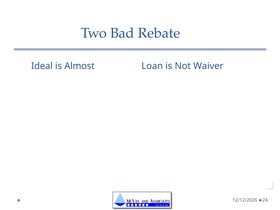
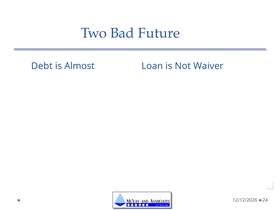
Rebate: Rebate -> Future
Ideal: Ideal -> Debt
